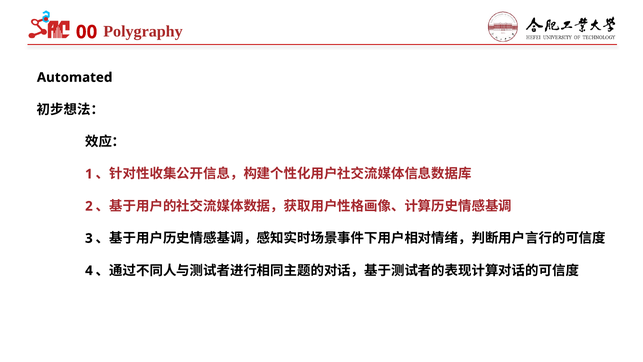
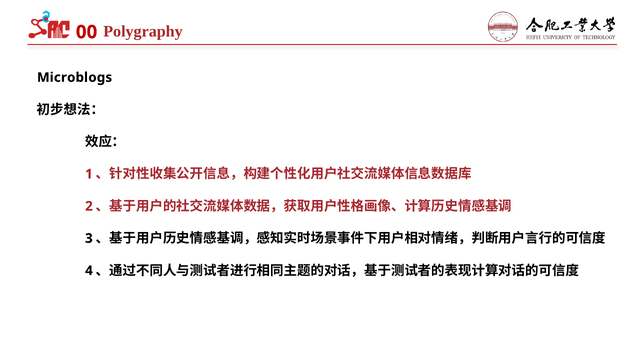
Automated: Automated -> Microblogs
